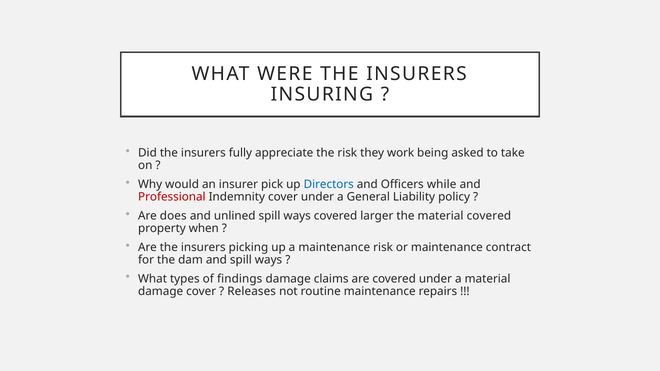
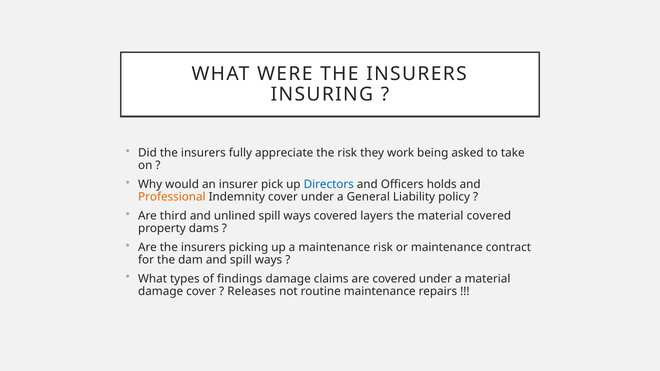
while: while -> holds
Professional colour: red -> orange
does: does -> third
larger: larger -> layers
when: when -> dams
